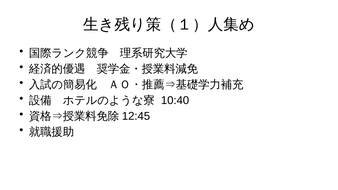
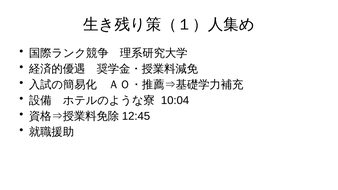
10:40: 10:40 -> 10:04
